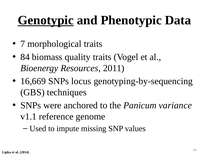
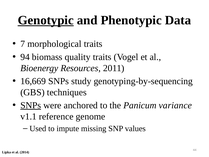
84: 84 -> 94
locus: locus -> study
SNPs at (31, 105) underline: none -> present
